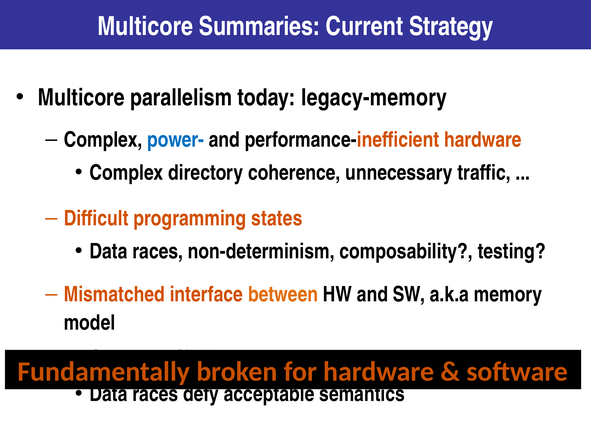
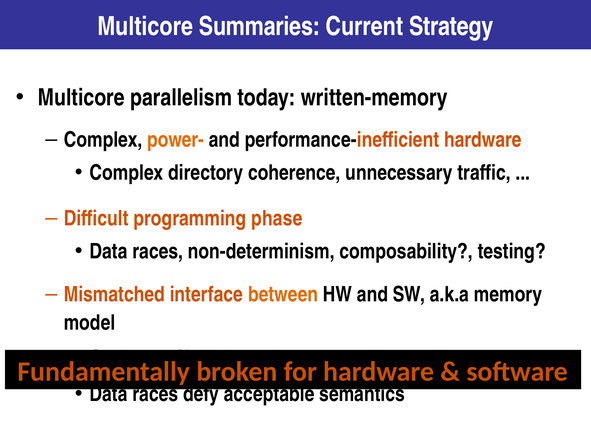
legacy-memory: legacy-memory -> written-memory
power- colour: blue -> orange
states: states -> phase
